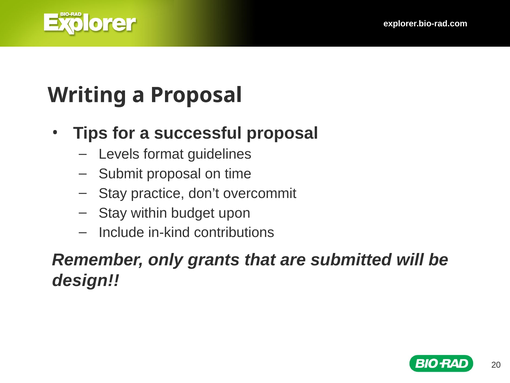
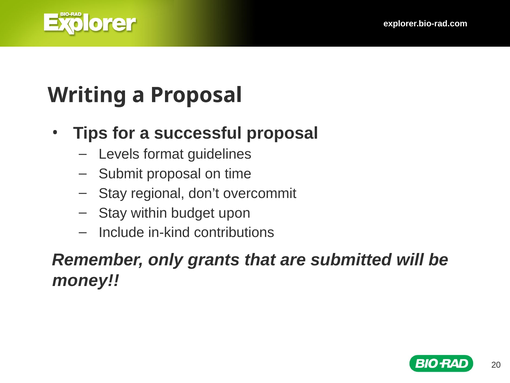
practice: practice -> regional
design: design -> money
